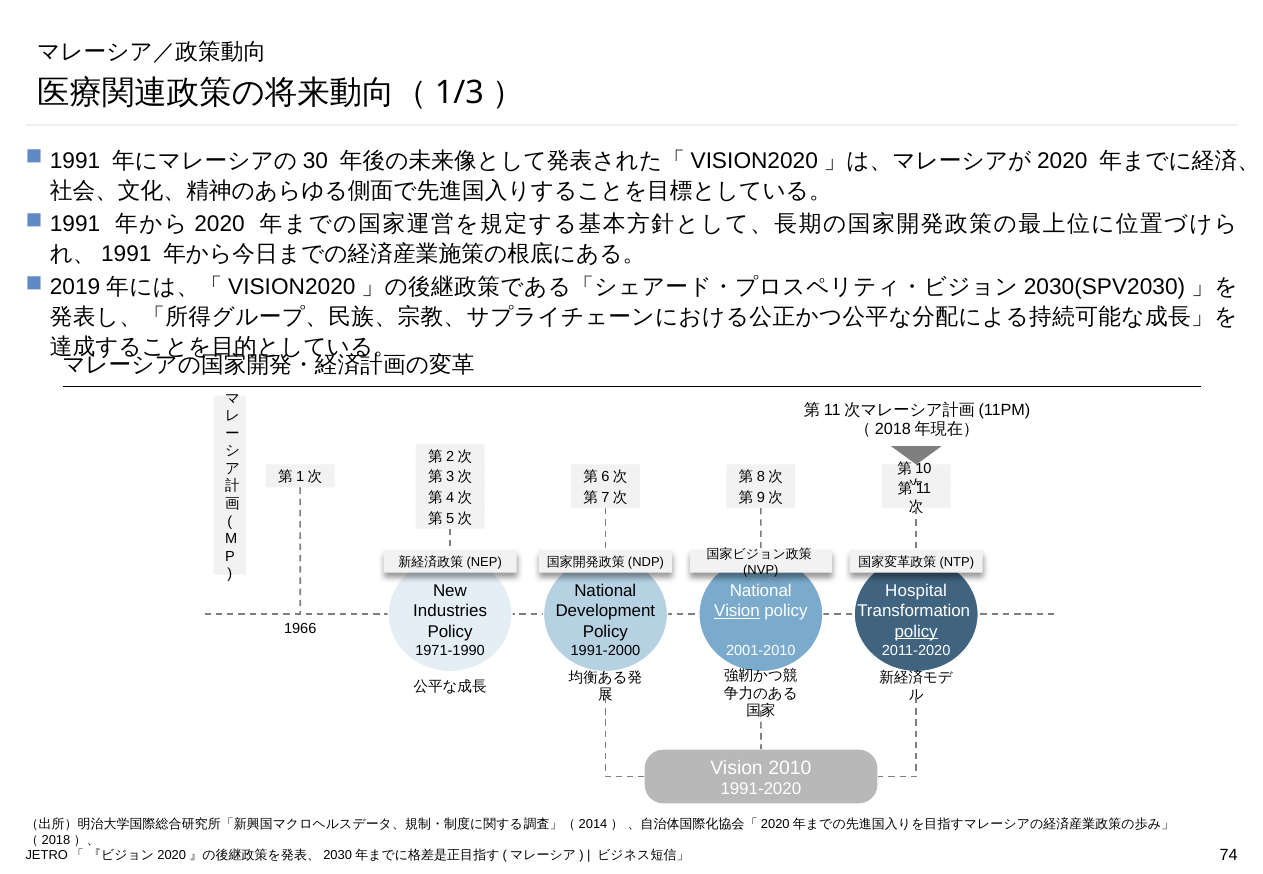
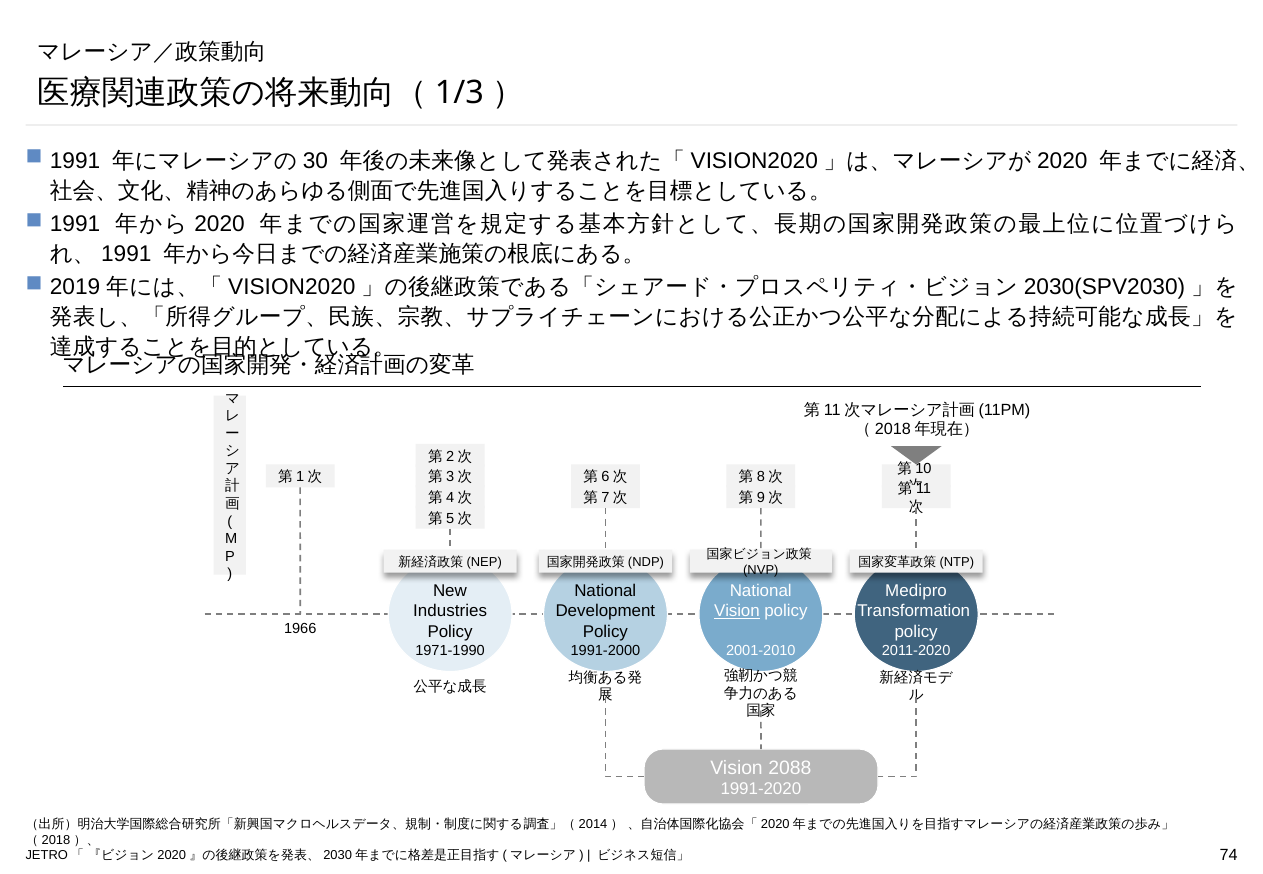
Hospital: Hospital -> Medipro
policy at (916, 632) underline: present -> none
2010: 2010 -> 2088
